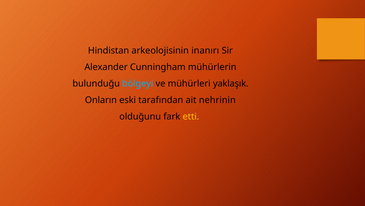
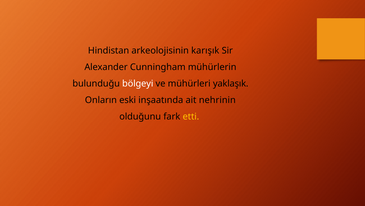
inanırı: inanırı -> karışık
bölgeyi colour: light blue -> white
tarafından: tarafından -> inşaatında
